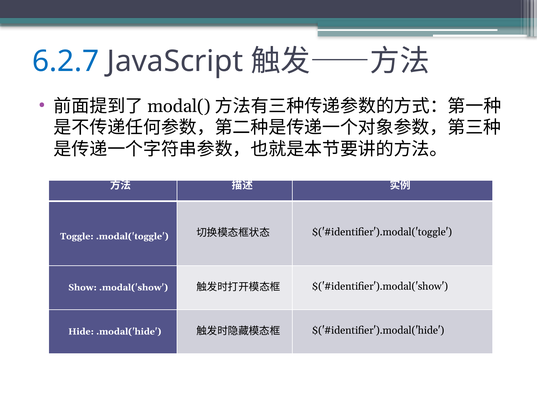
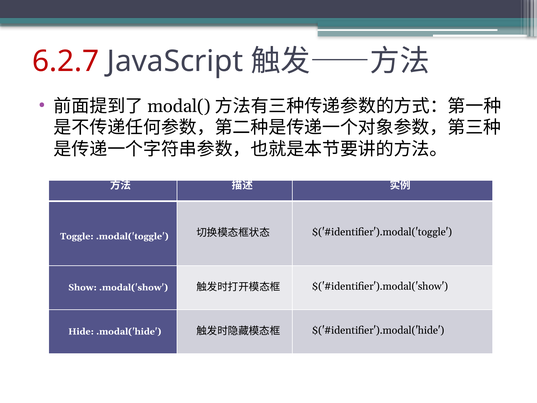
6.2.7 colour: blue -> red
